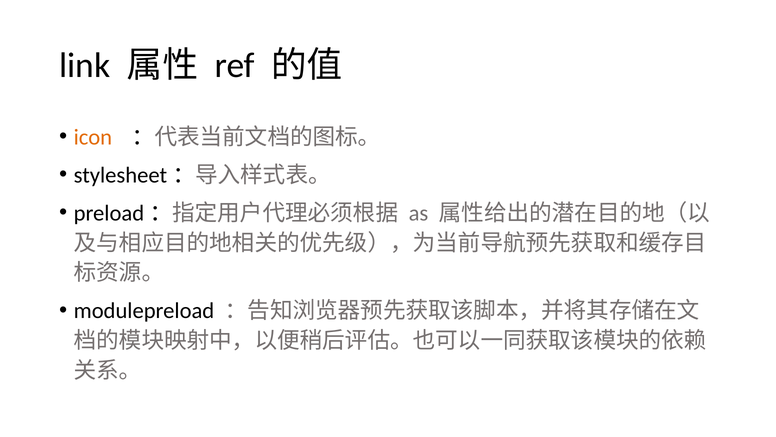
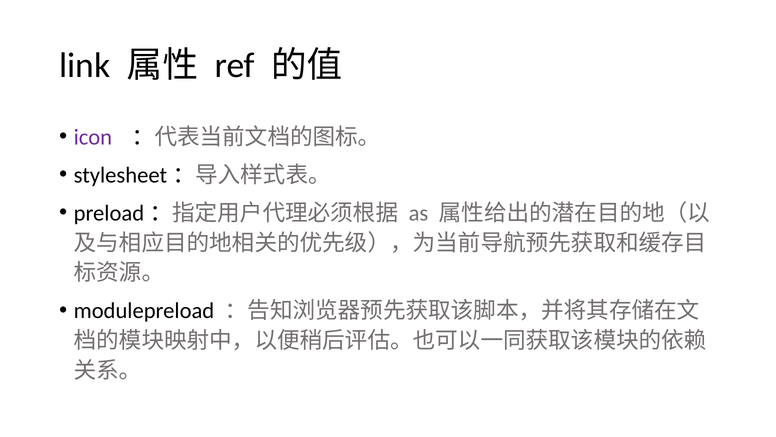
icon colour: orange -> purple
